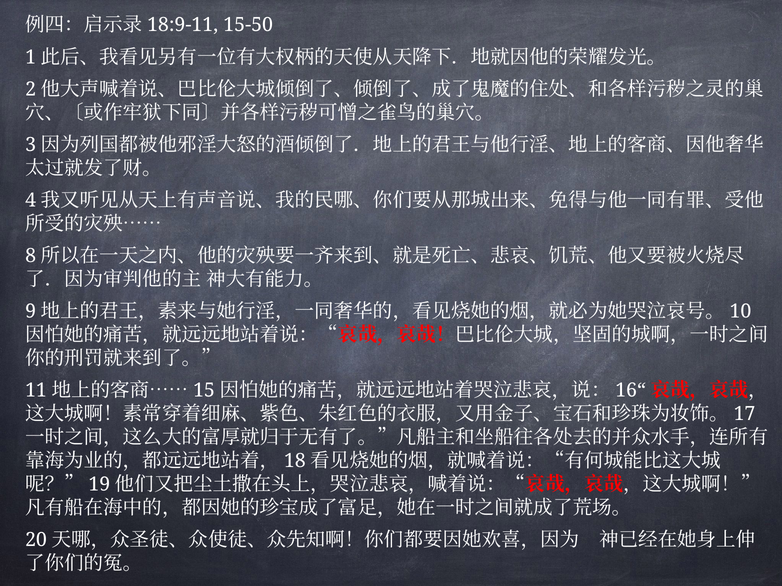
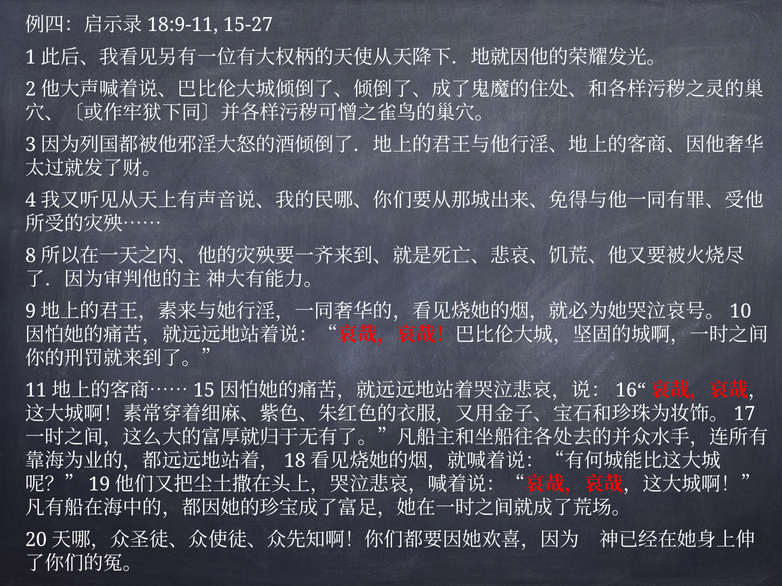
15-50: 15-50 -> 15-27
